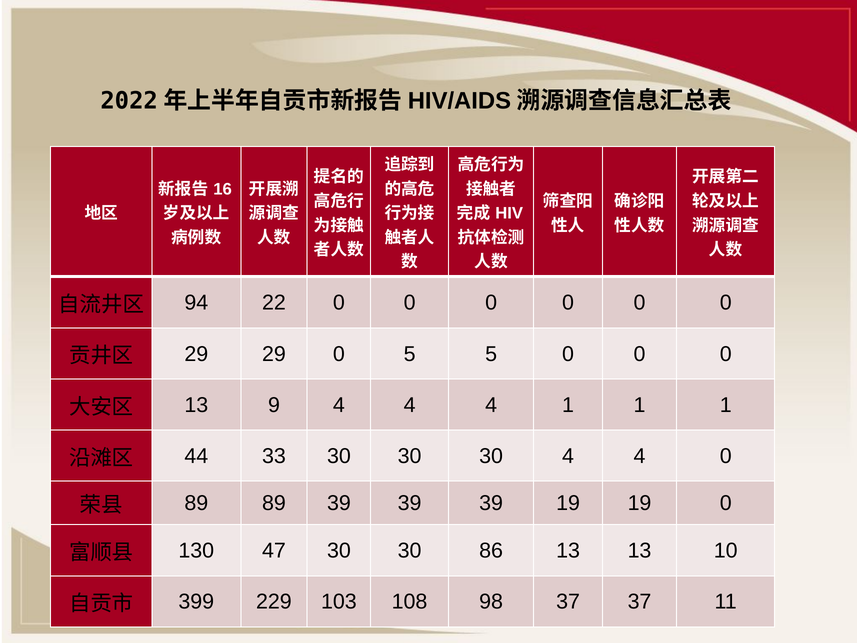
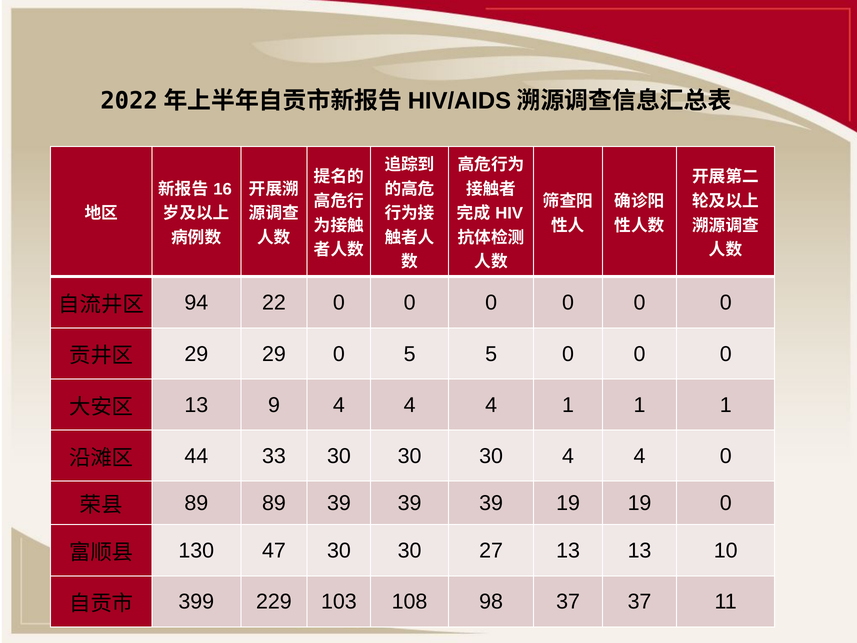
86: 86 -> 27
